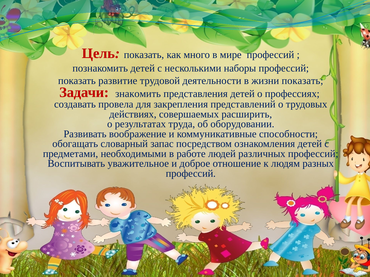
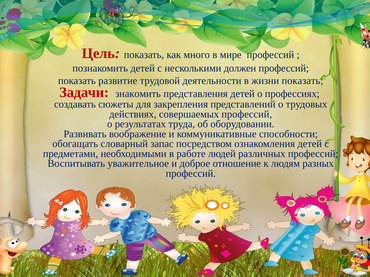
наборы: наборы -> должен
провела: провела -> сюжеты
совершаемых расширить: расширить -> профессий
